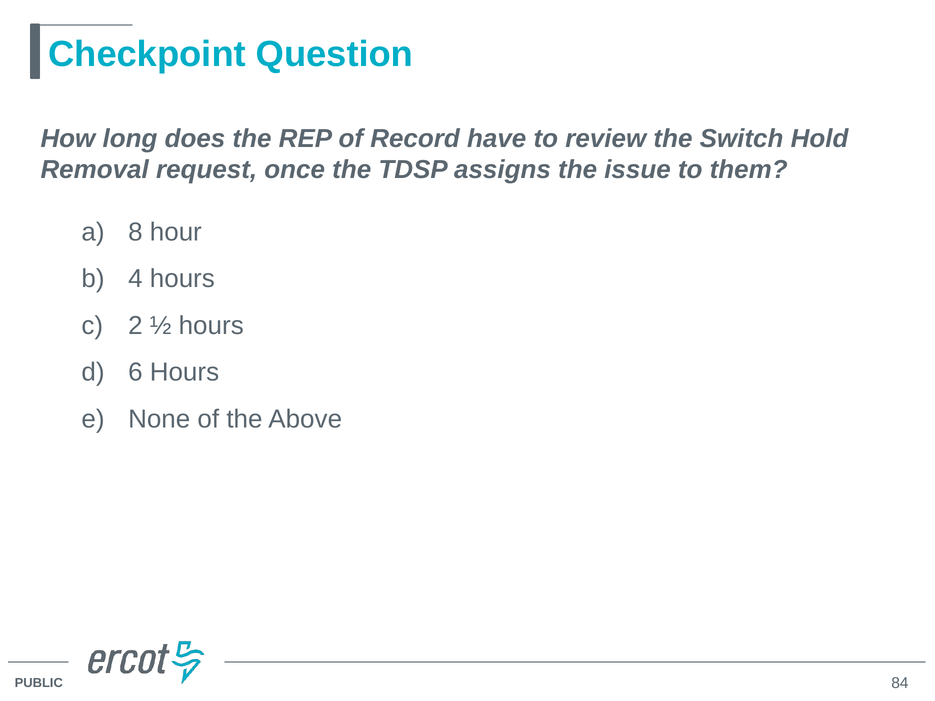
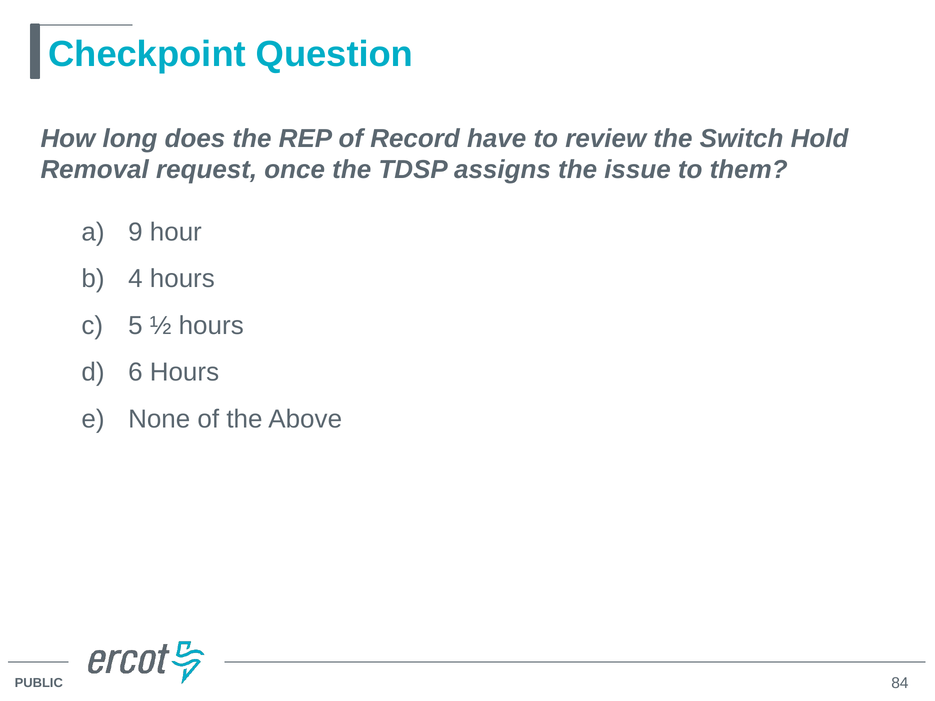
8: 8 -> 9
2: 2 -> 5
